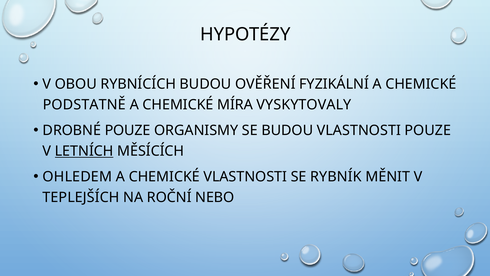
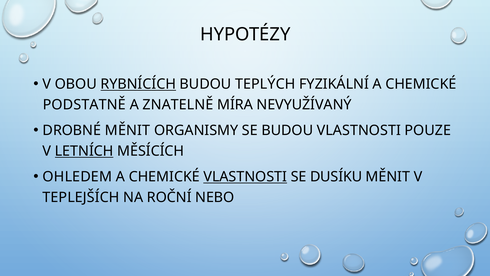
RYBNÍCÍCH underline: none -> present
OVĚŘENÍ: OVĚŘENÍ -> TEPLÝCH
CHEMICKÉ at (178, 105): CHEMICKÉ -> ZNATELNĚ
VYSKYTOVALY: VYSKYTOVALY -> NEVYUŽÍVANÝ
DROBNÉ POUZE: POUZE -> MĚNIT
VLASTNOSTI at (245, 177) underline: none -> present
RYBNÍK: RYBNÍK -> DUSÍKU
